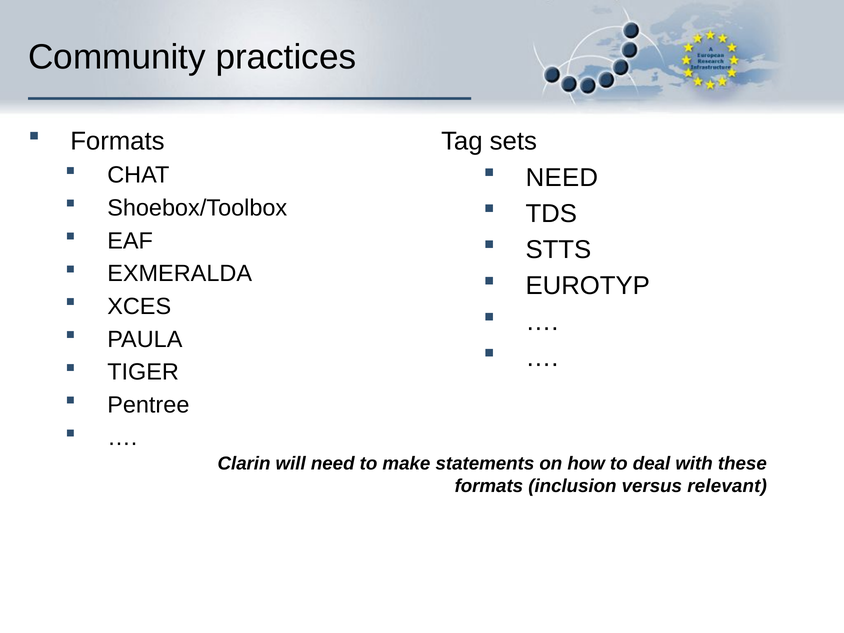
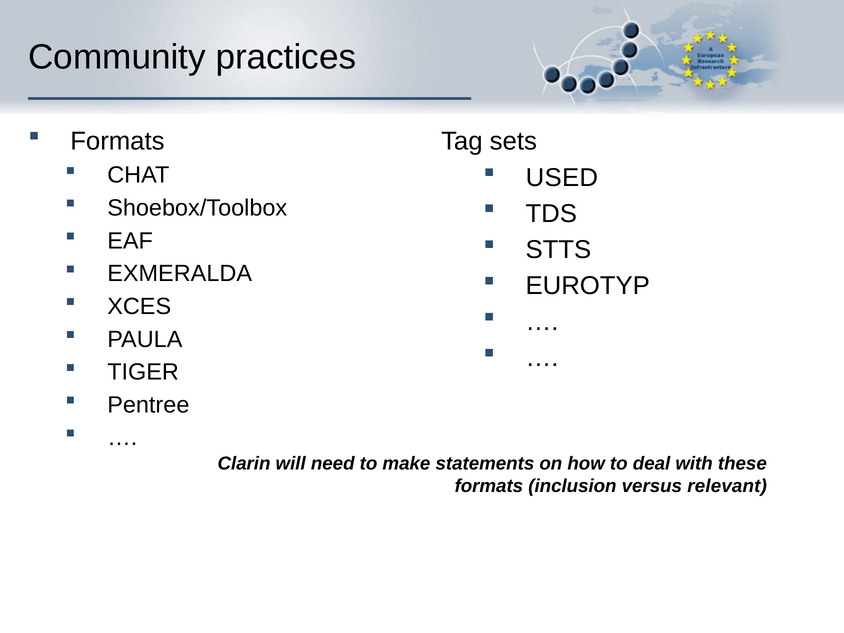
NEED at (562, 178): NEED -> USED
